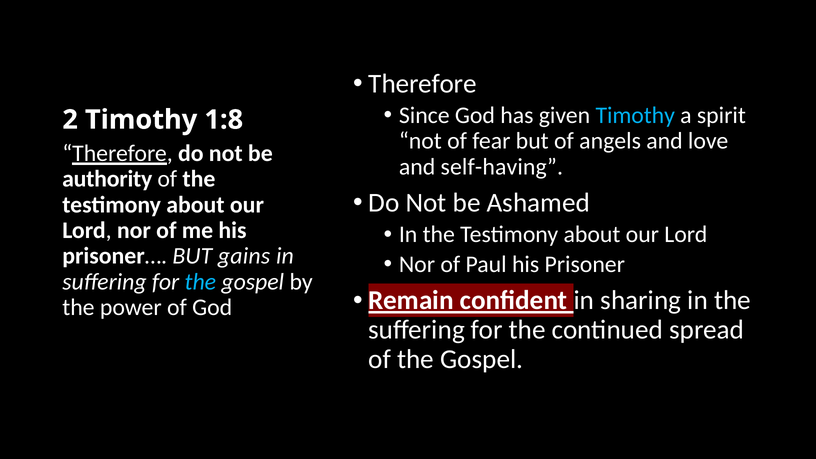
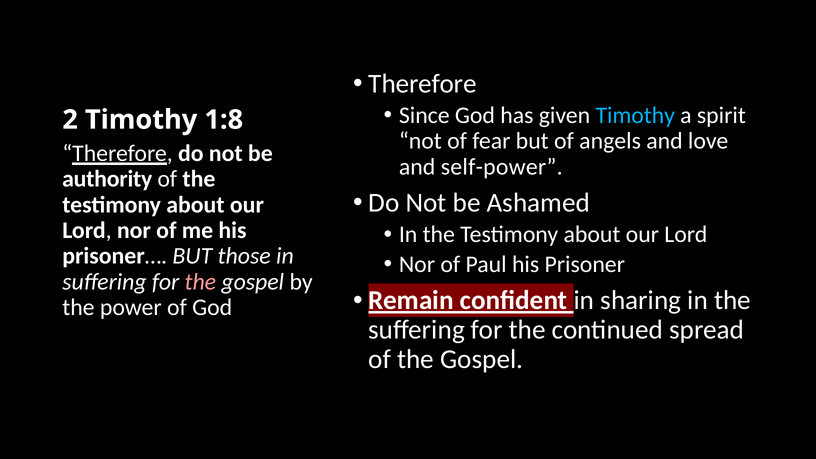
self-having: self-having -> self-power
gains: gains -> those
the at (200, 282) colour: light blue -> pink
